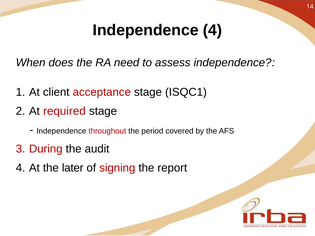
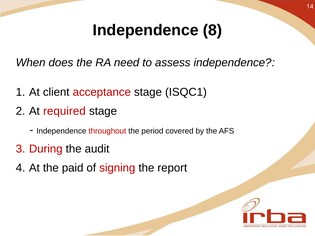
Independence 4: 4 -> 8
later: later -> paid
